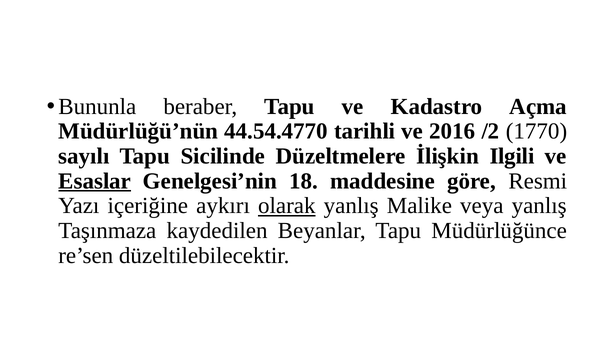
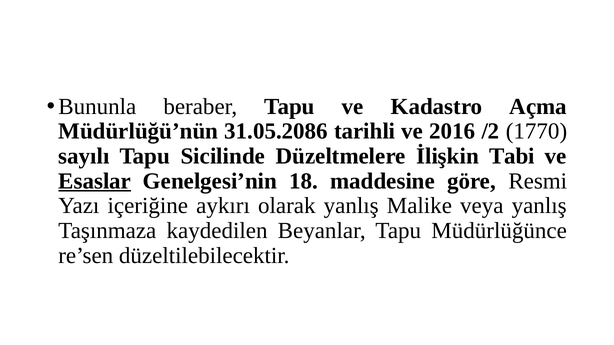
44.54.4770: 44.54.4770 -> 31.05.2086
Ilgili: Ilgili -> Tabi
olarak underline: present -> none
